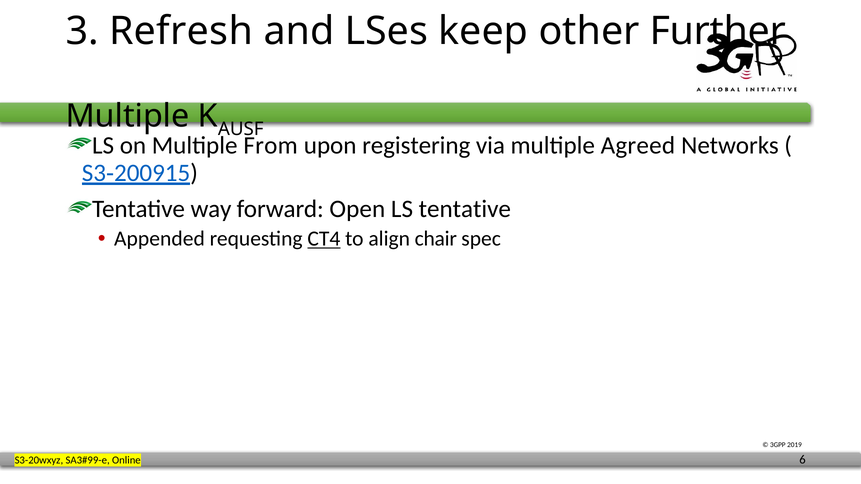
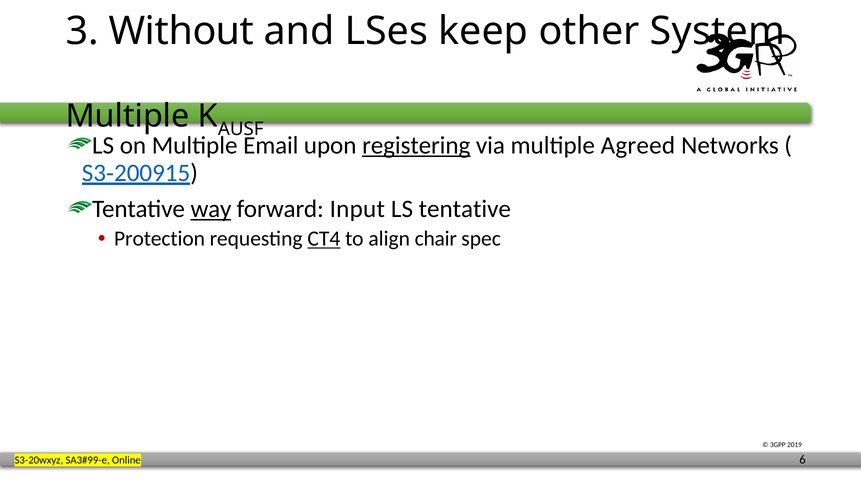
Refresh: Refresh -> Without
Further: Further -> System
From: From -> Email
registering underline: none -> present
way underline: none -> present
Open: Open -> Input
Appended: Appended -> Protection
